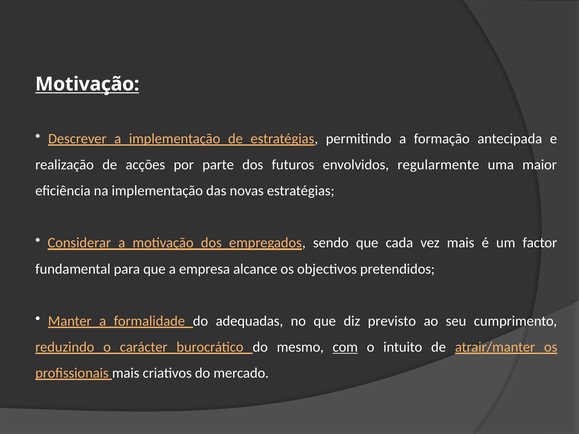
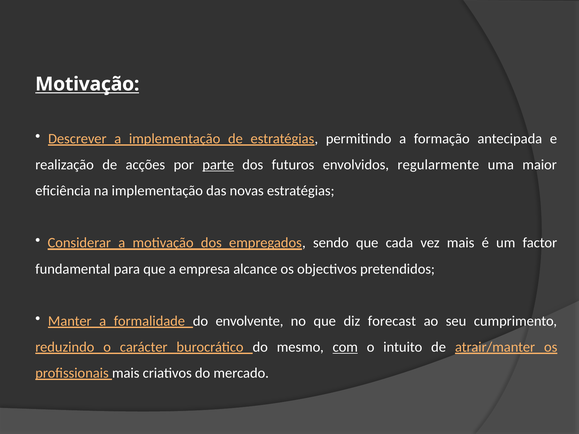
parte underline: none -> present
adequadas: adequadas -> envolvente
previsto: previsto -> forecast
